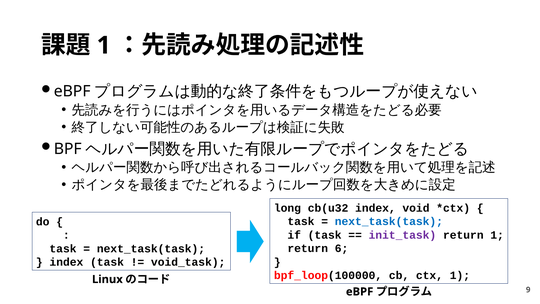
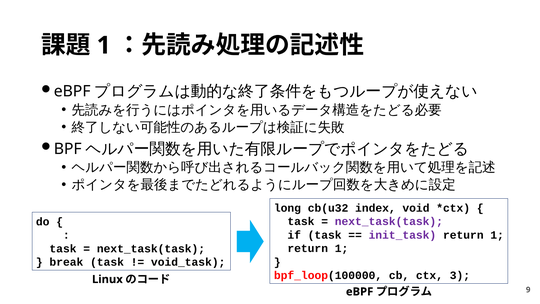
next_task(task at (389, 221) colour: blue -> purple
6 at (342, 248): 6 -> 1
index at (66, 262): index -> break
ctx 1: 1 -> 3
